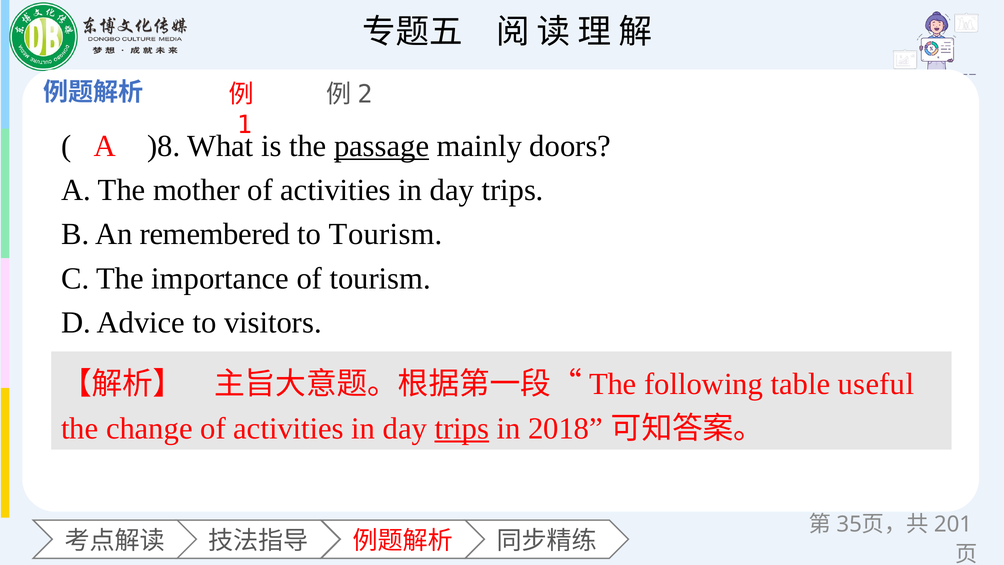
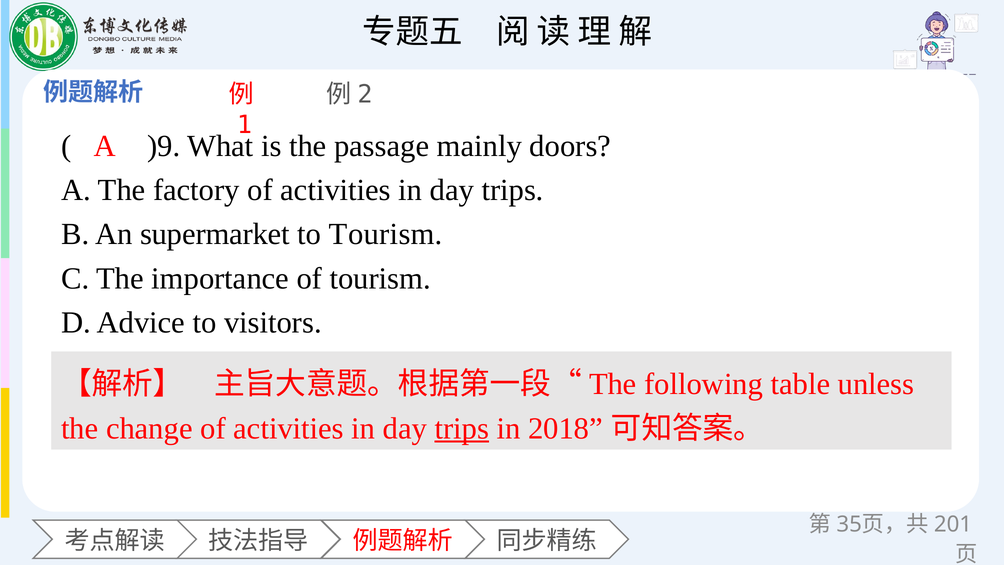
)8: )8 -> )9
passage underline: present -> none
mother: mother -> factory
remembered: remembered -> supermarket
useful: useful -> unless
